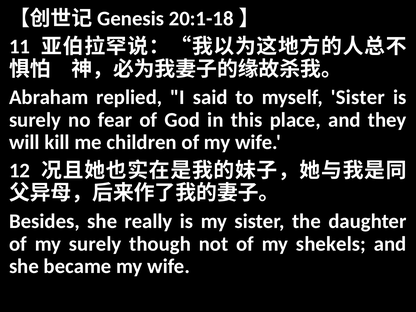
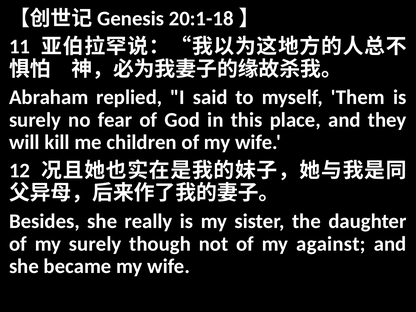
myself Sister: Sister -> Them
shekels: shekels -> against
